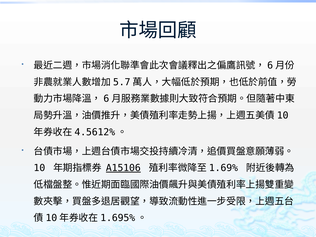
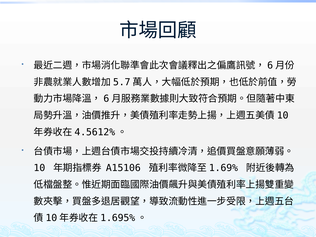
A15106 underline: present -> none
